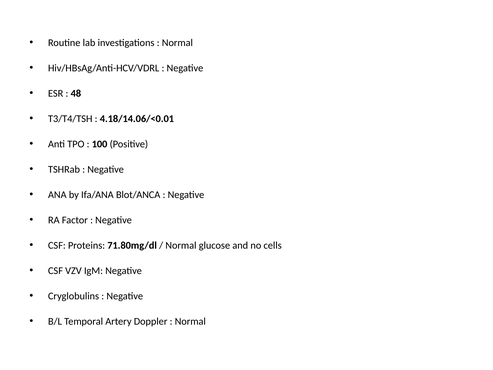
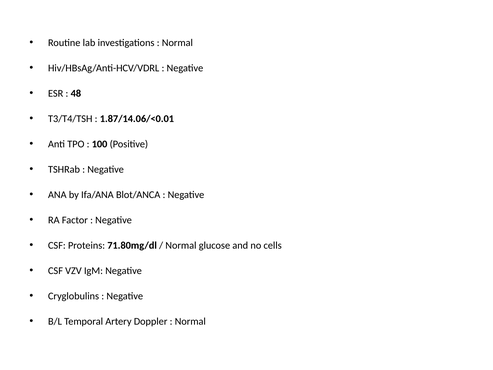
4.18/14.06/<0.01: 4.18/14.06/<0.01 -> 1.87/14.06/<0.01
